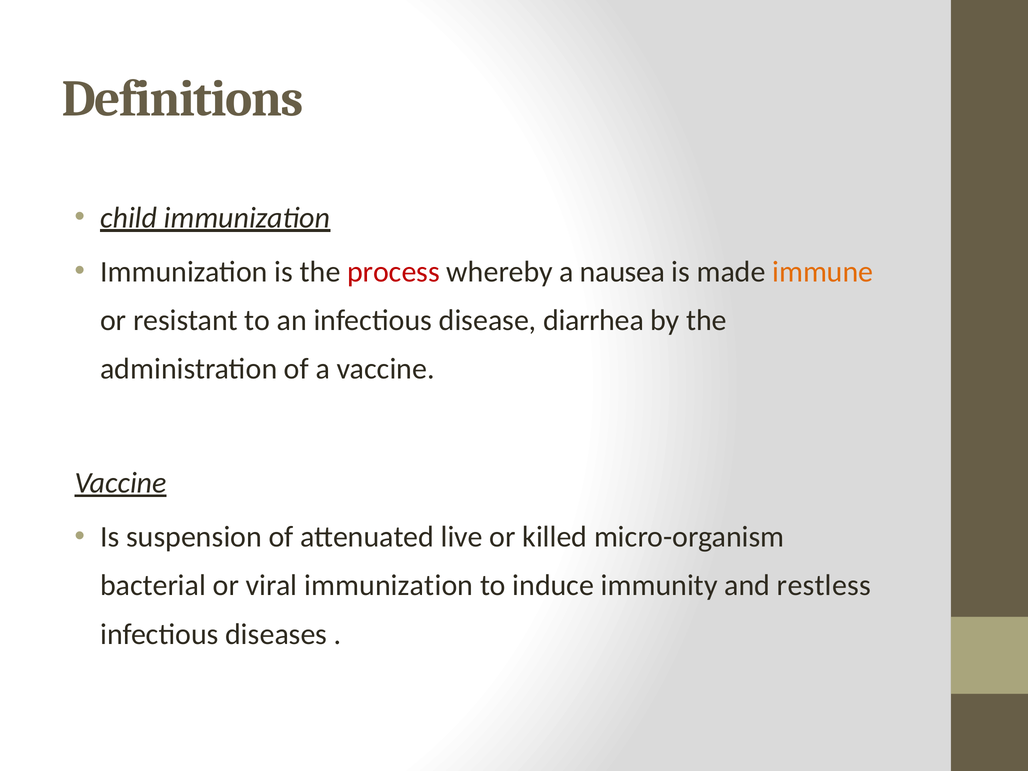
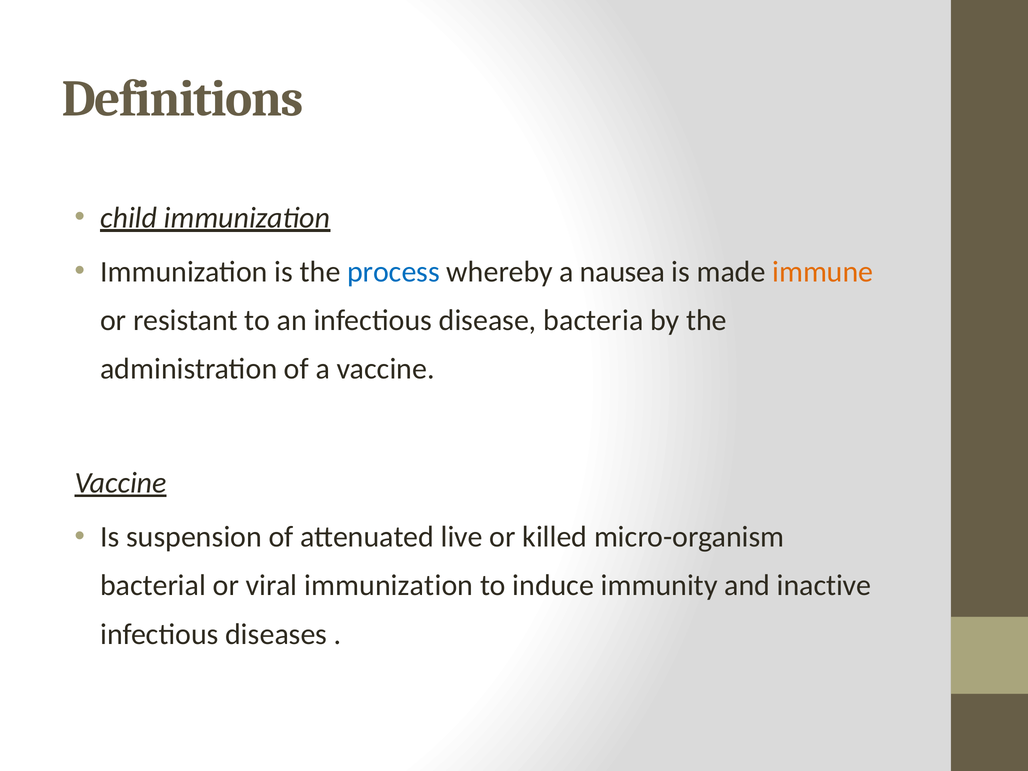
process colour: red -> blue
diarrhea: diarrhea -> bacteria
restless: restless -> inactive
